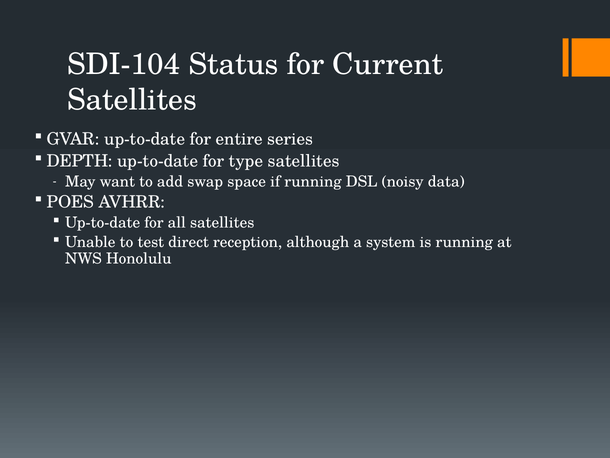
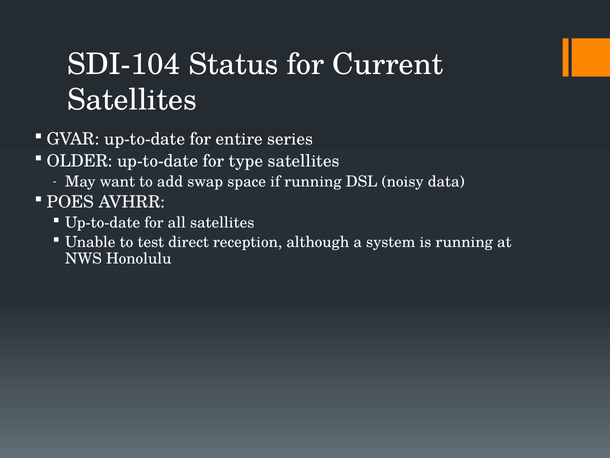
DEPTH: DEPTH -> OLDER
